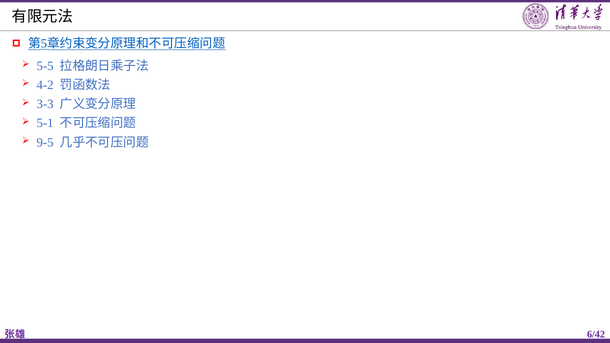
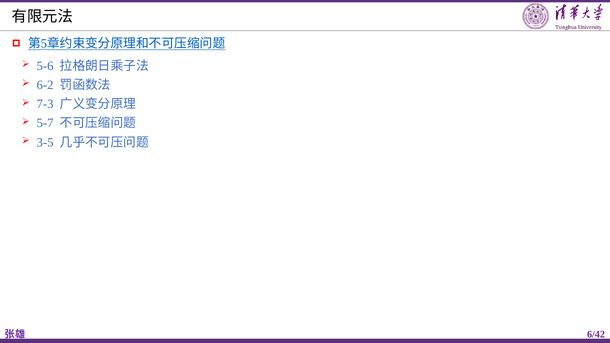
5-5: 5-5 -> 5-6
4-2: 4-2 -> 6-2
3-3: 3-3 -> 7-3
5-1: 5-1 -> 5-7
9-5: 9-5 -> 3-5
